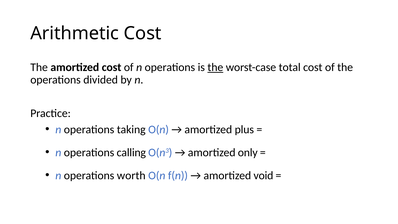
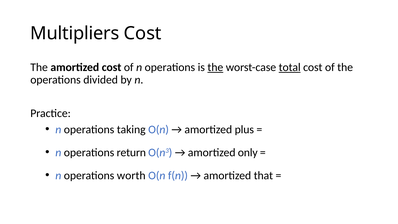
Arithmetic: Arithmetic -> Multipliers
total underline: none -> present
calling: calling -> return
void: void -> that
